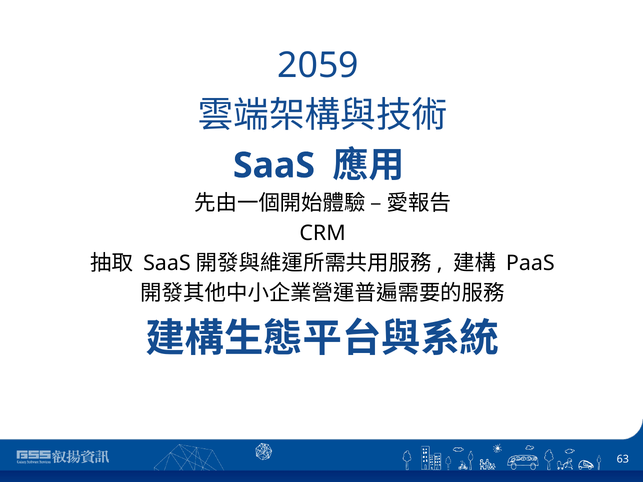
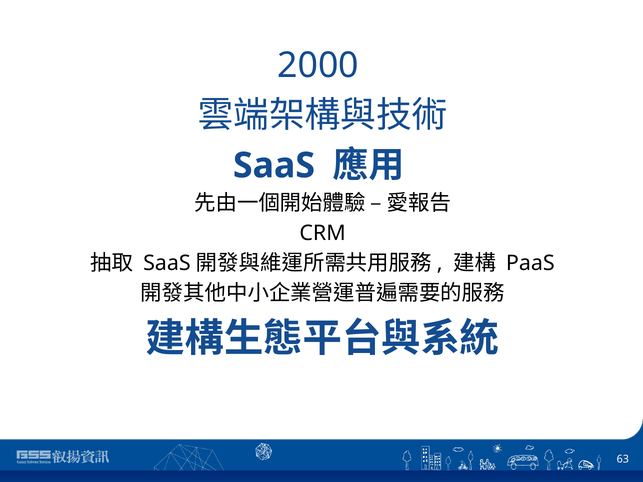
2059: 2059 -> 2000
